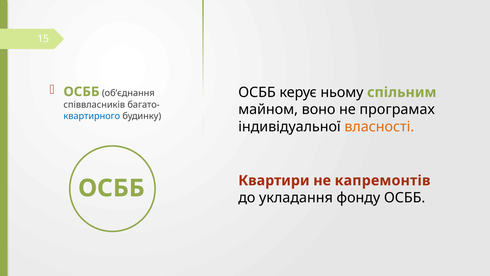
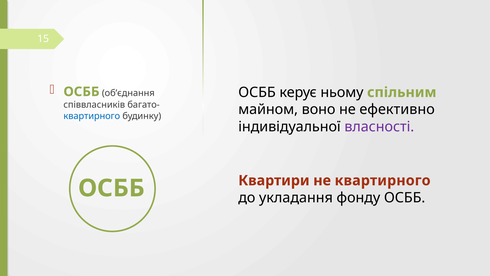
програмах: програмах -> ефективно
власності colour: orange -> purple
не капремонтів: капремонтів -> квартирного
